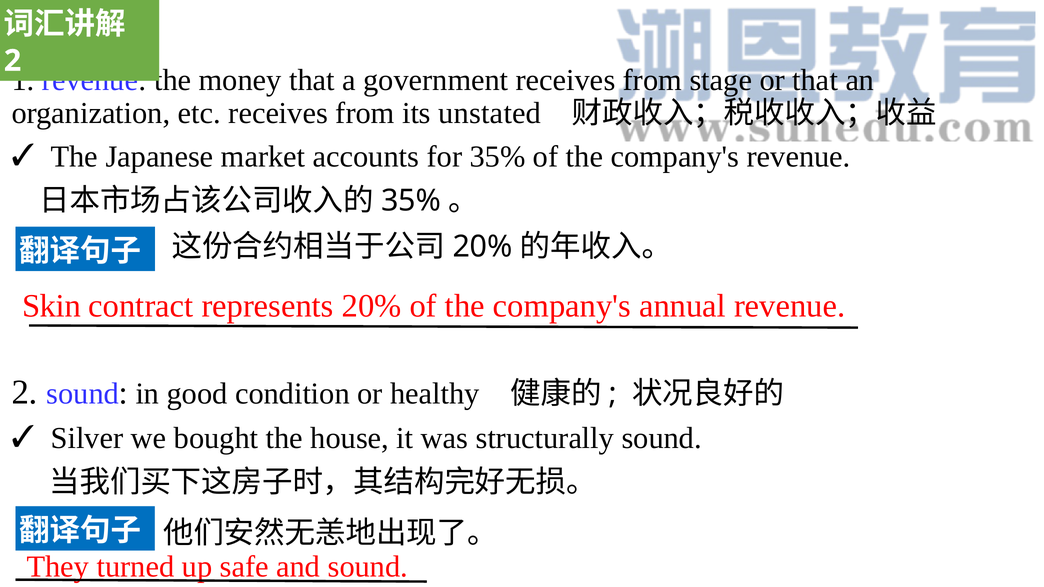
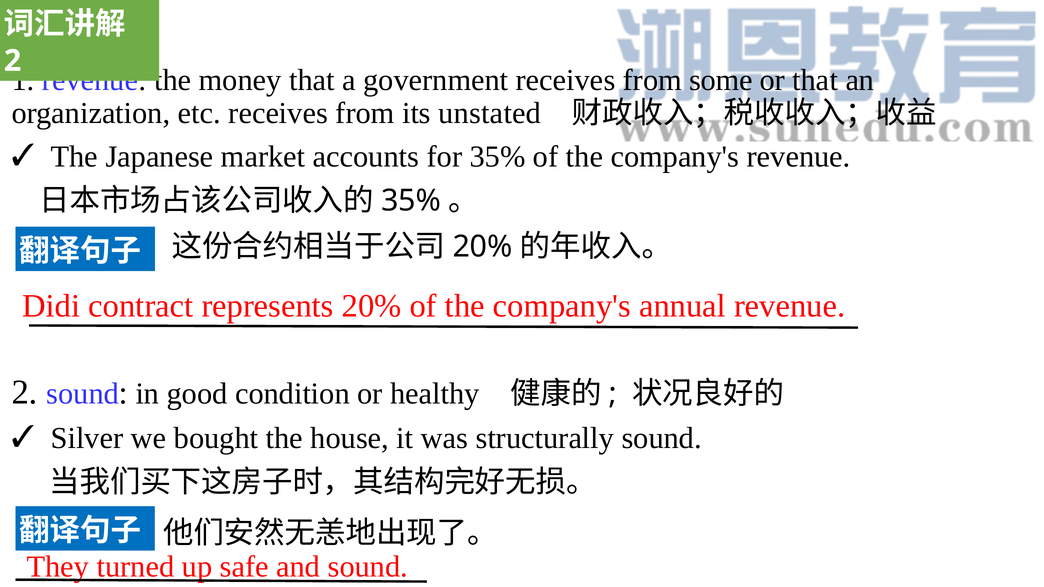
stage: stage -> some
Skin: Skin -> Didi
